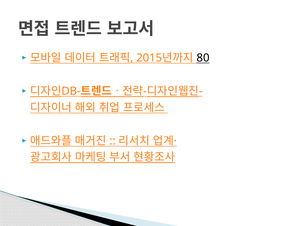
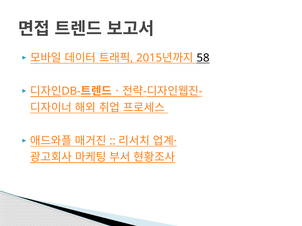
80: 80 -> 58
